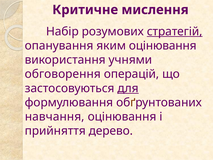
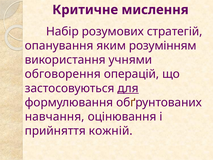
стратегій underline: present -> none
яким оцінювання: оцінювання -> розумінням
дерево: дерево -> кожній
